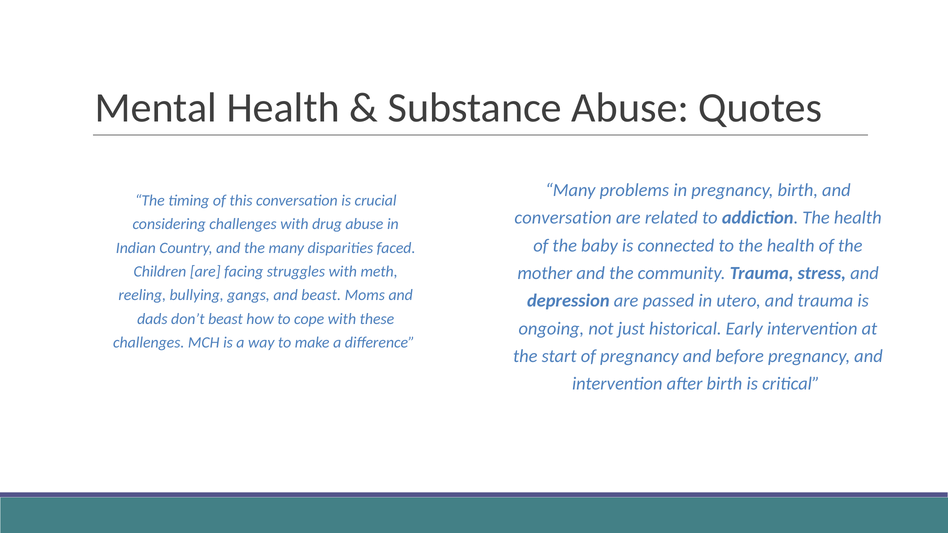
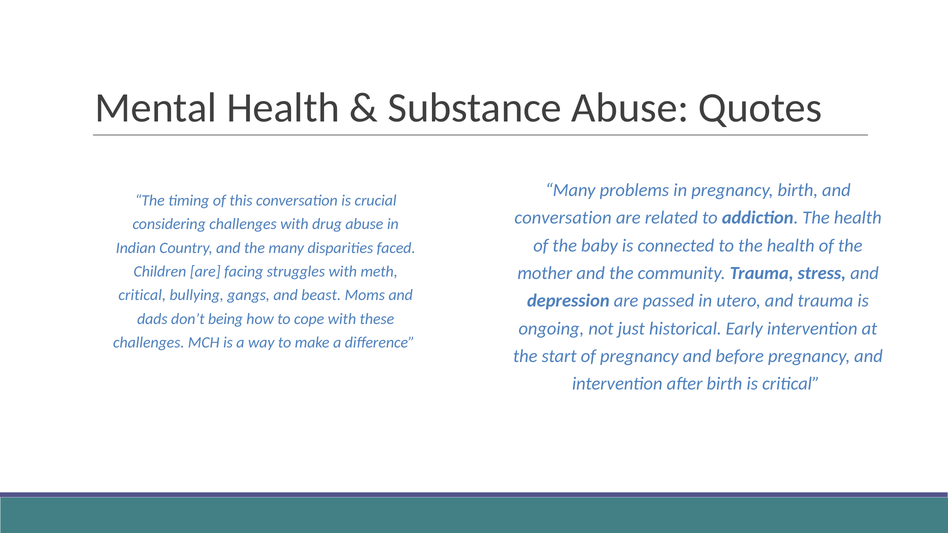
reeling at (142, 295): reeling -> critical
don’t beast: beast -> being
